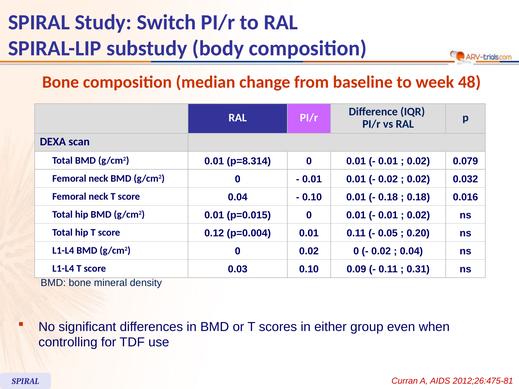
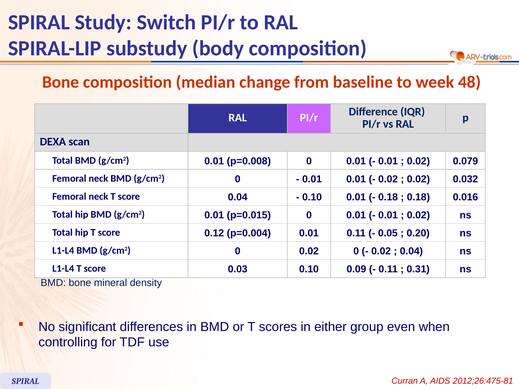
p=8.314: p=8.314 -> p=0.008
